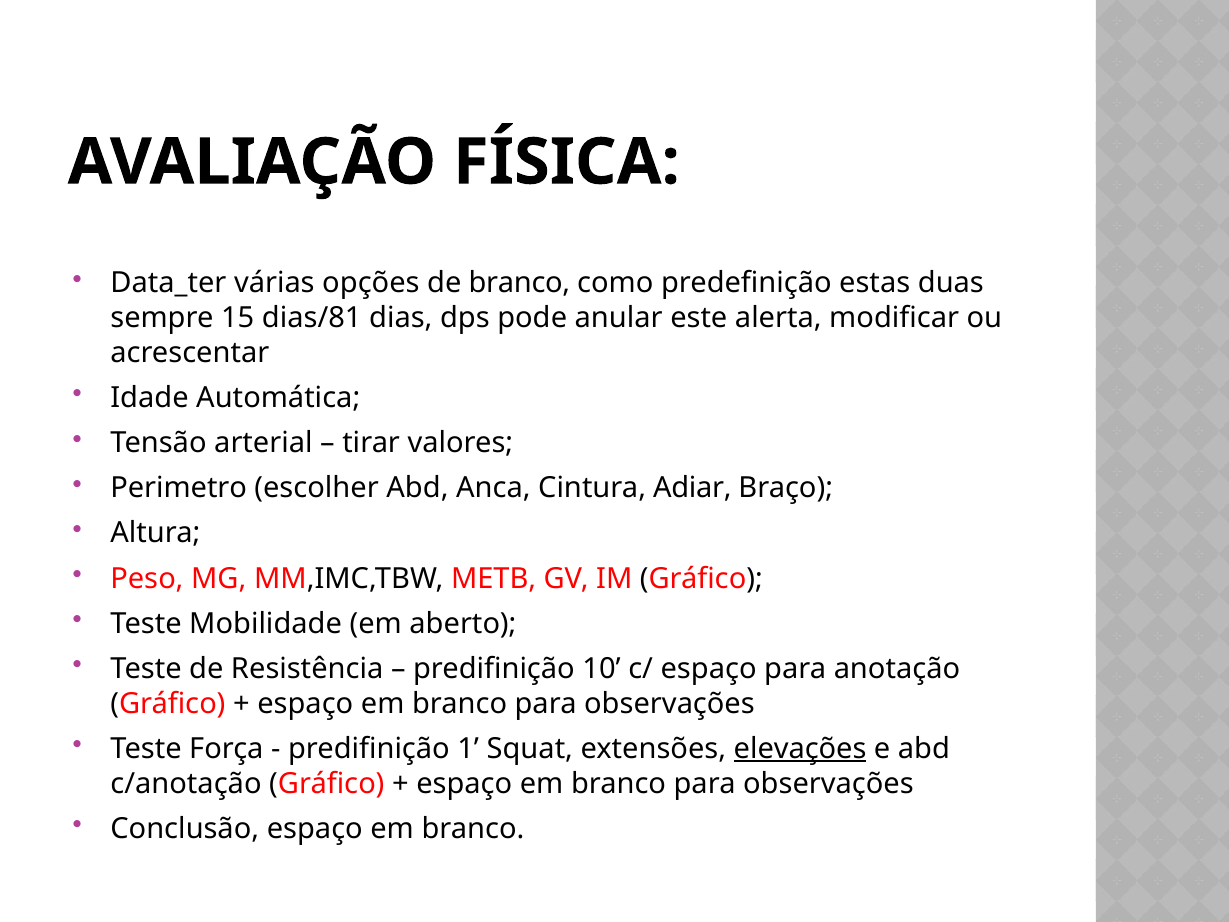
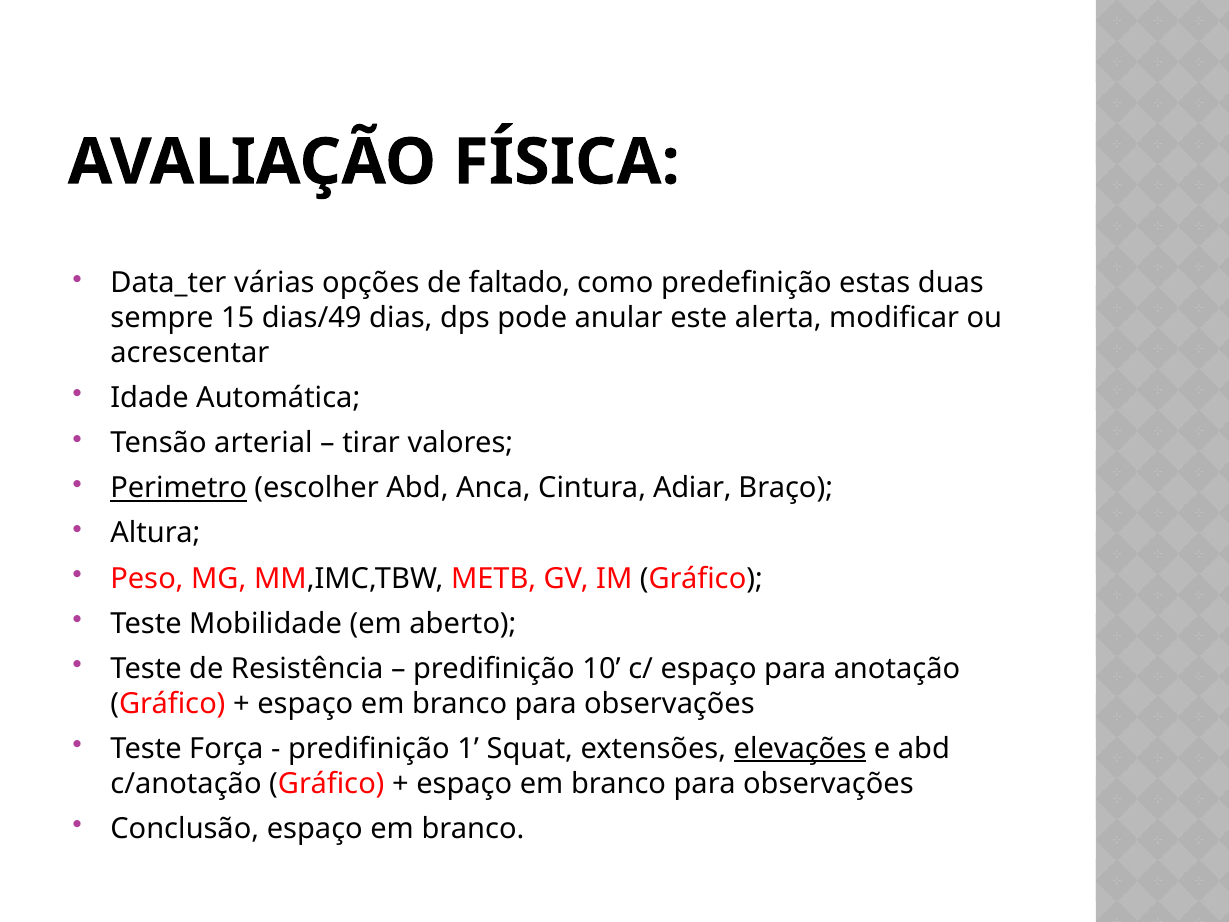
de branco: branco -> faltado
dias/81: dias/81 -> dias/49
Perimetro underline: none -> present
